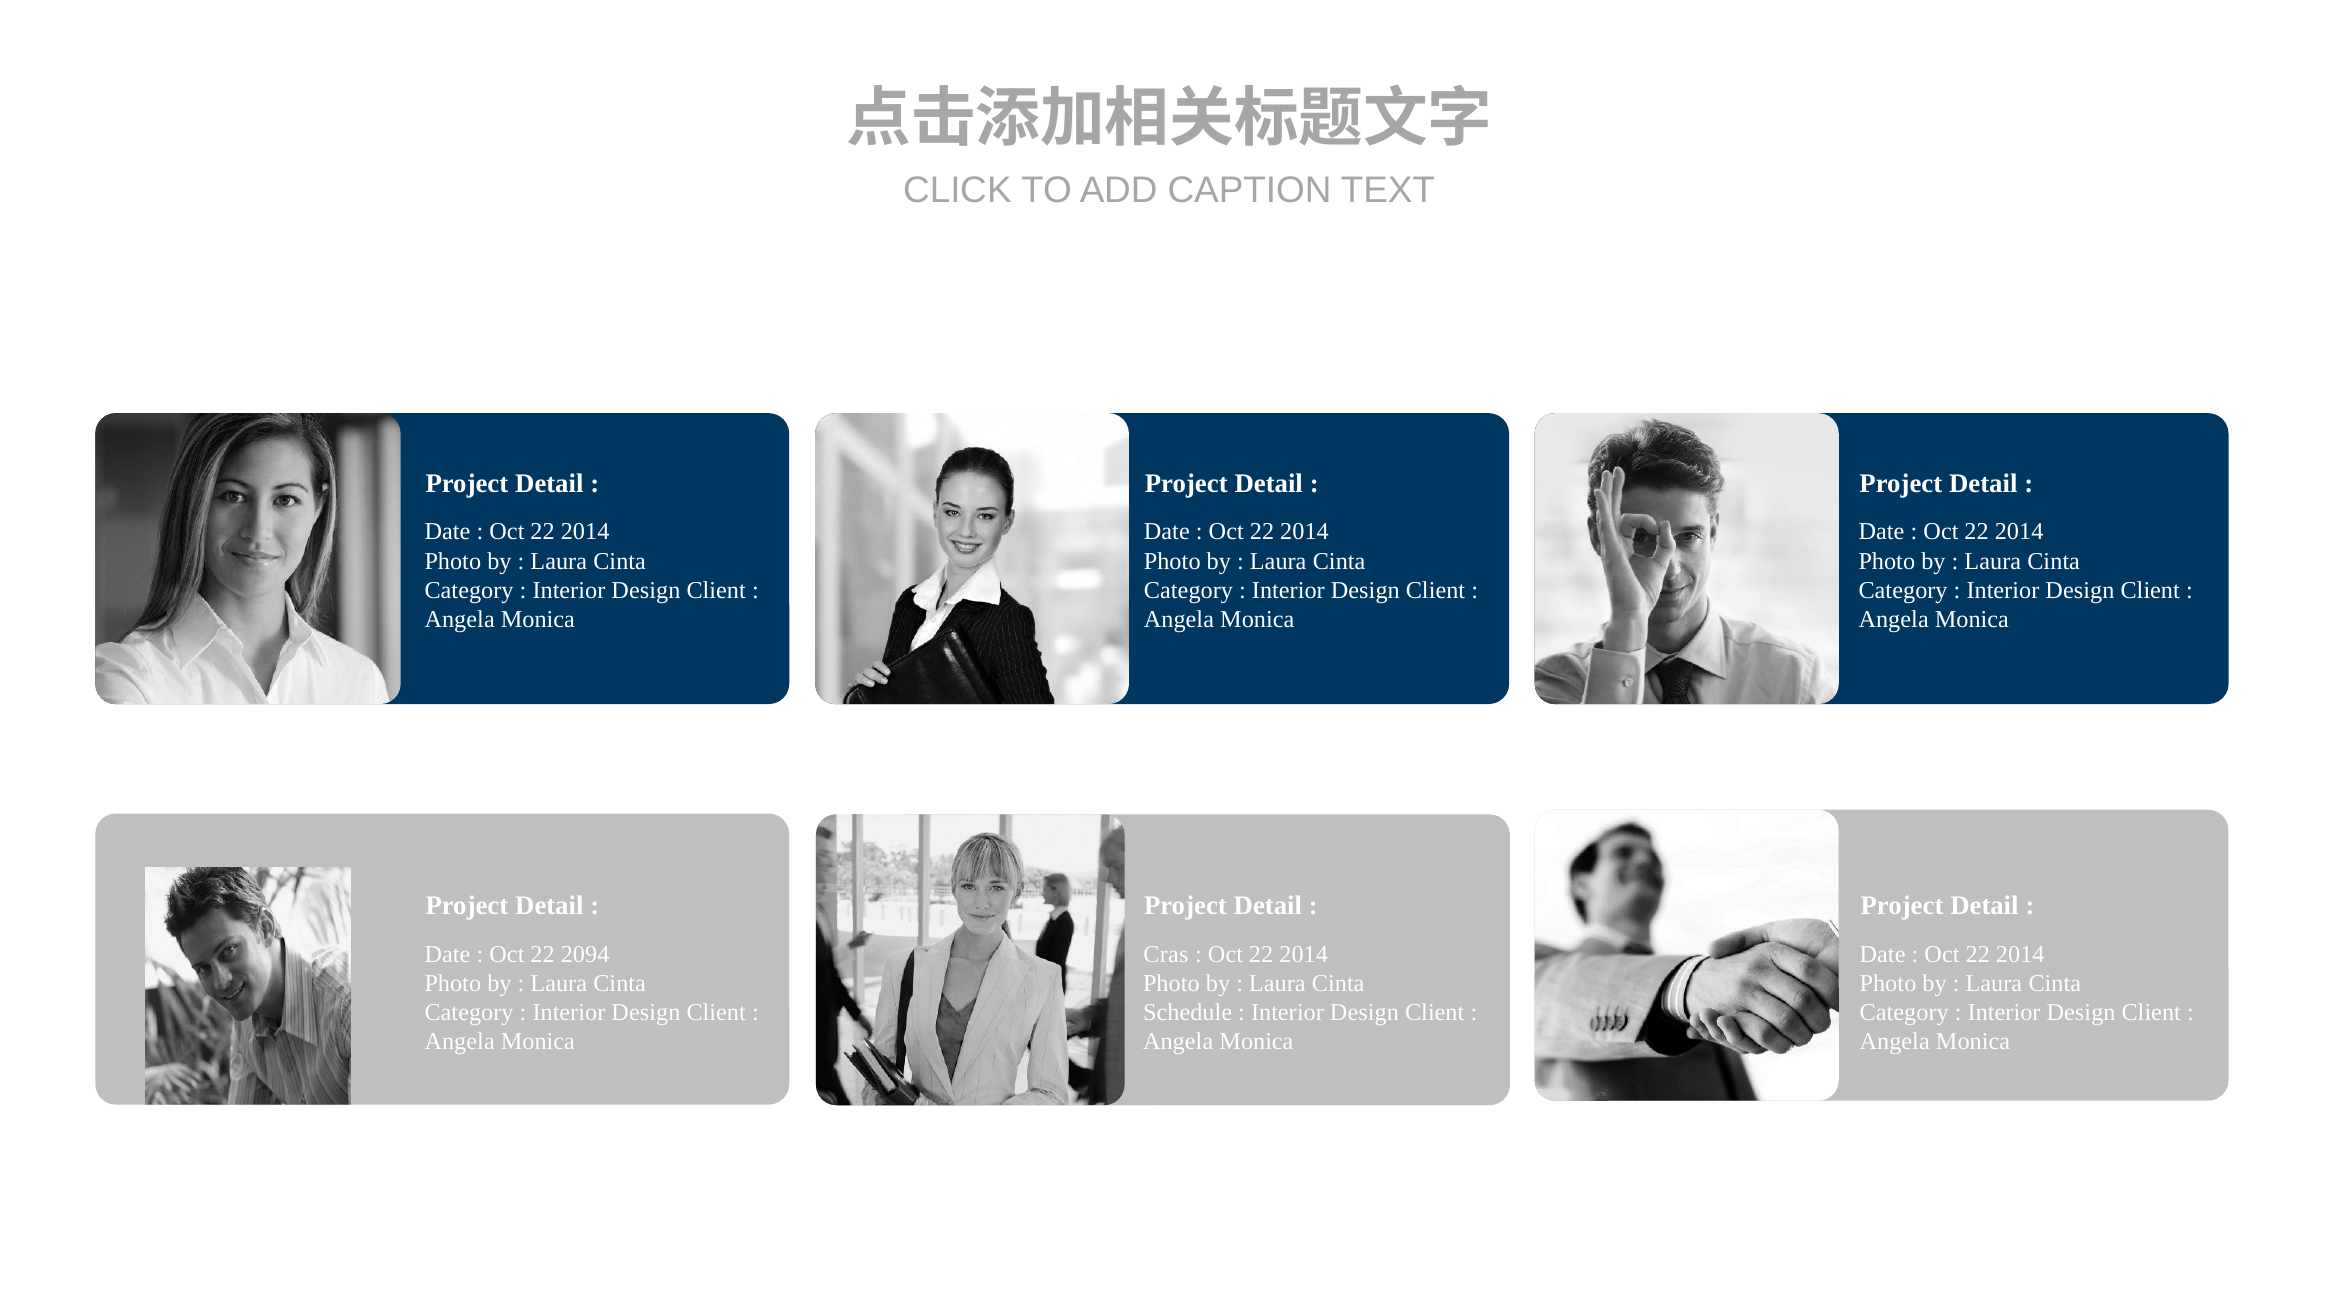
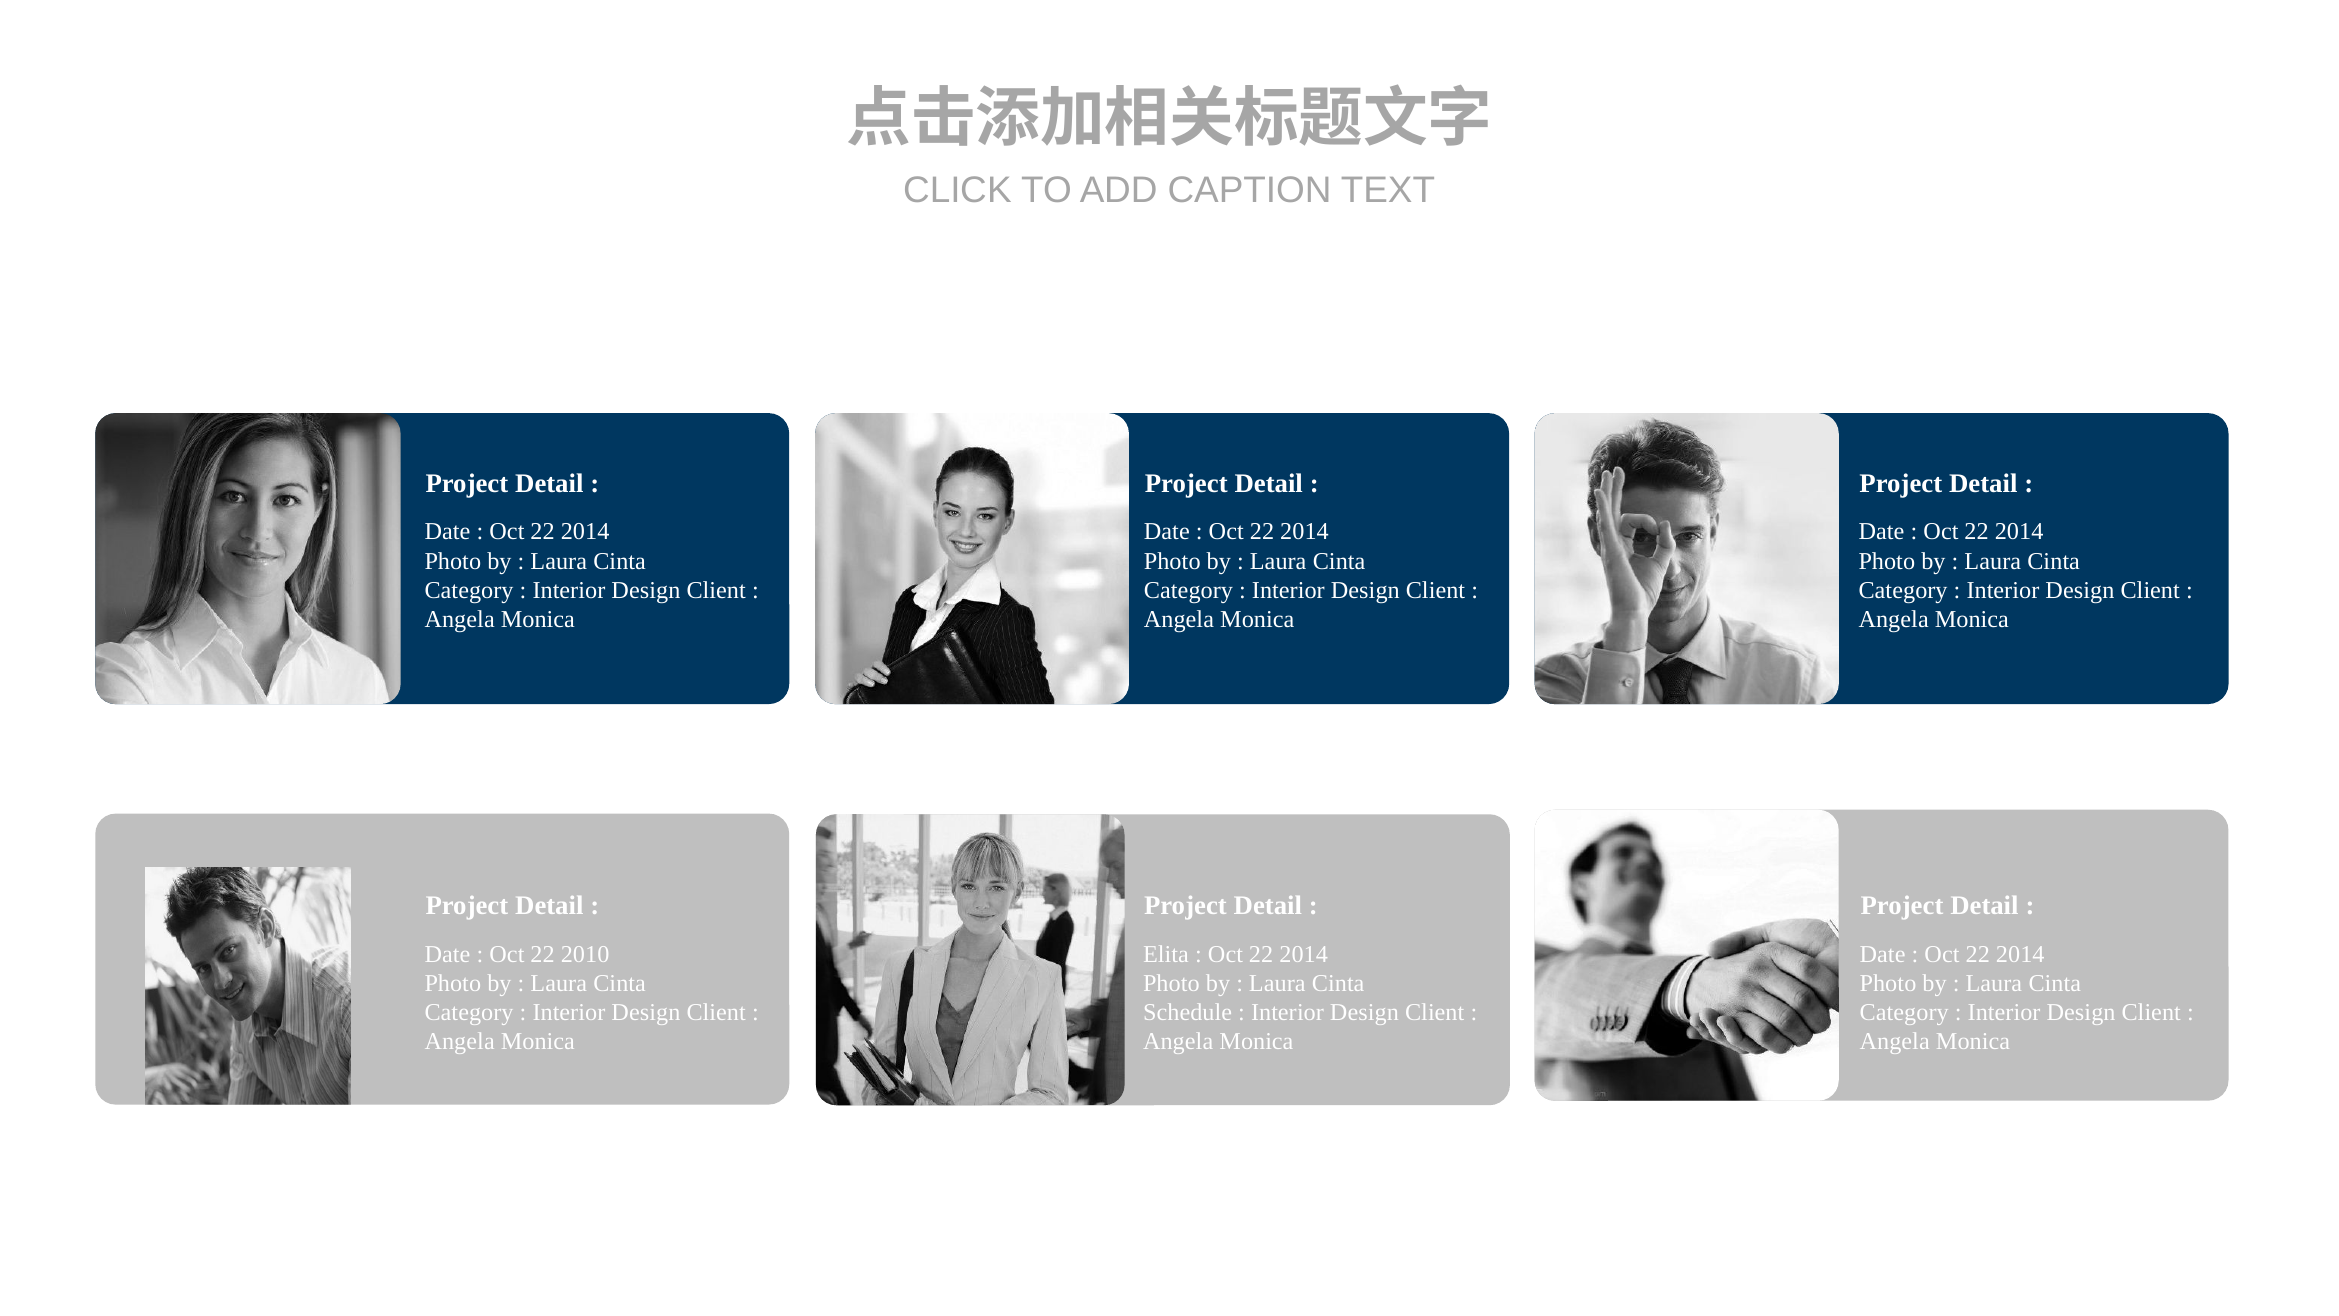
2094: 2094 -> 2010
Cras: Cras -> Elita
